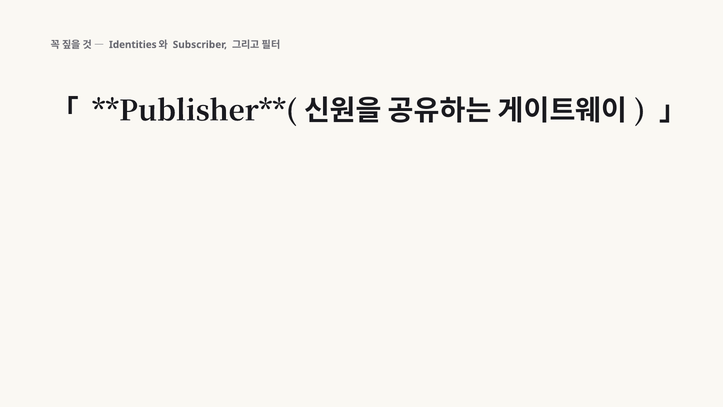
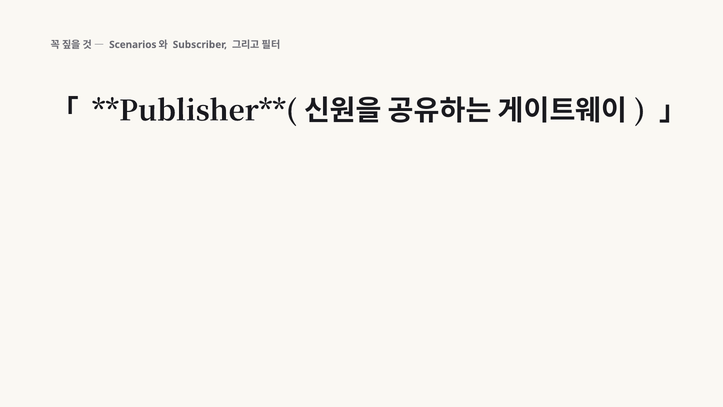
Identities: Identities -> Scenarios
